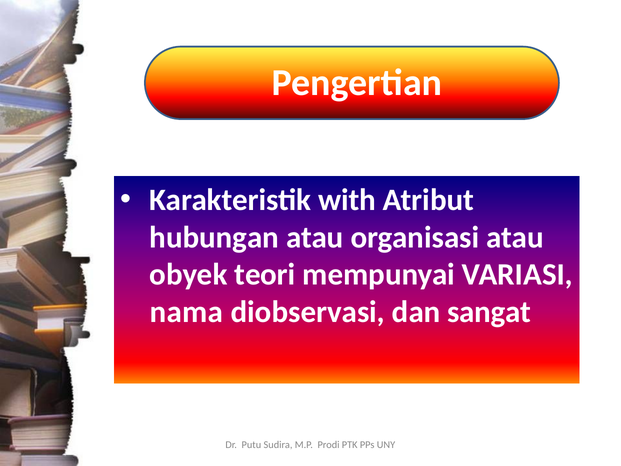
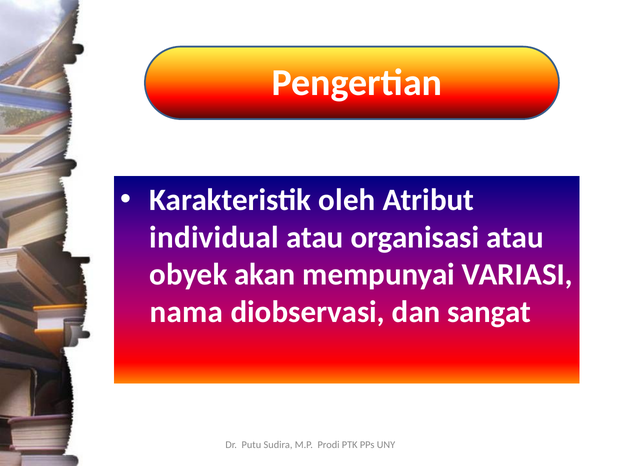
with: with -> oleh
hubungan: hubungan -> individual
teori: teori -> akan
